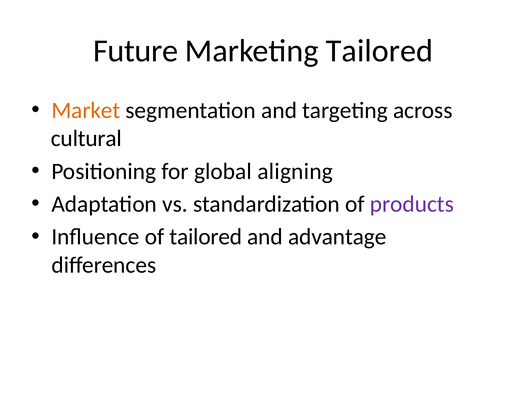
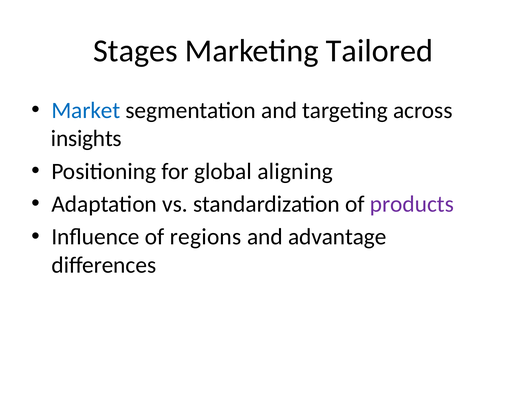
Future: Future -> Stages
Market colour: orange -> blue
cultural: cultural -> insights
of tailored: tailored -> regions
